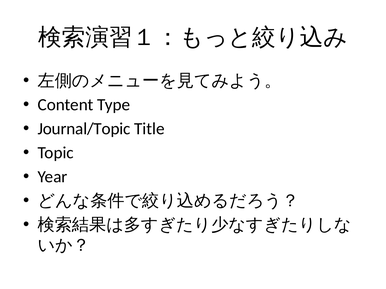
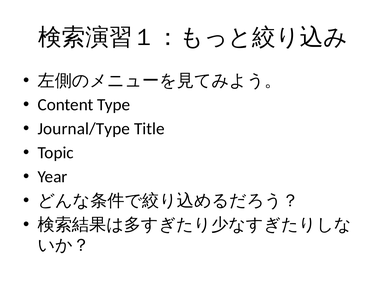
Journal/Topic: Journal/Topic -> Journal/Type
